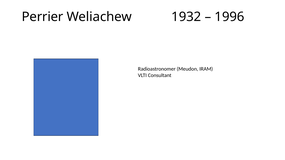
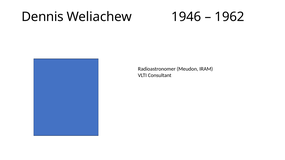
Perrier: Perrier -> Dennis
1932: 1932 -> 1946
1996: 1996 -> 1962
